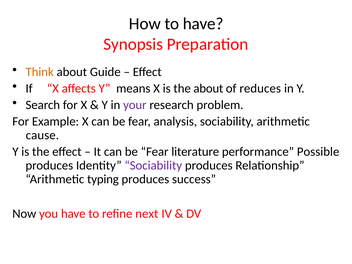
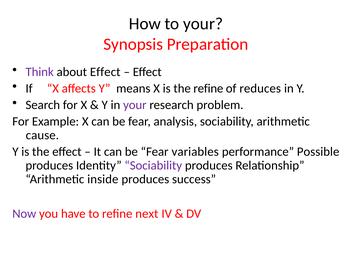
to have: have -> your
Think colour: orange -> purple
about Guide: Guide -> Effect
the about: about -> refine
literature: literature -> variables
typing: typing -> inside
Now colour: black -> purple
